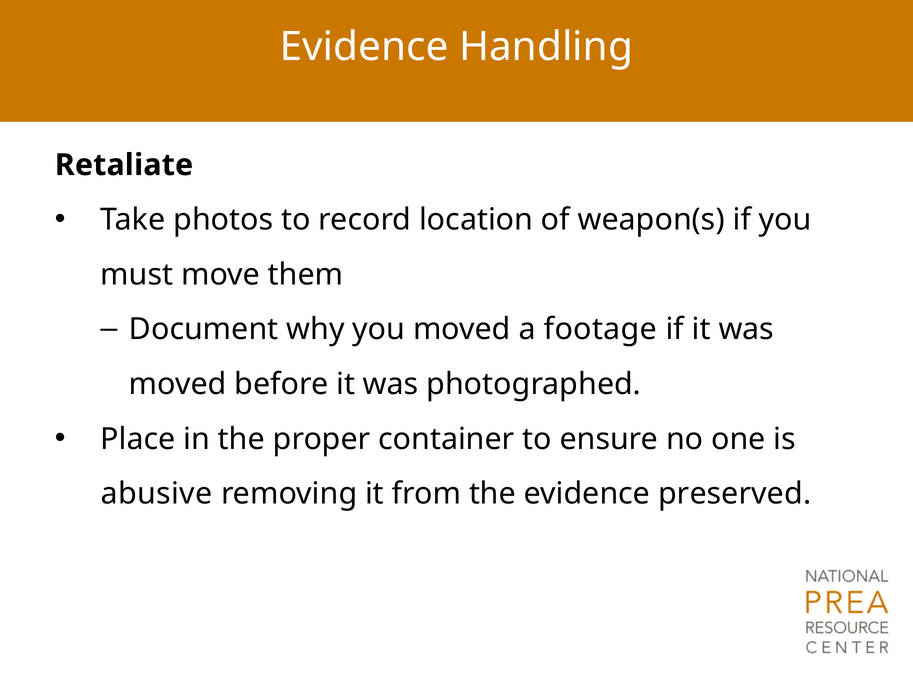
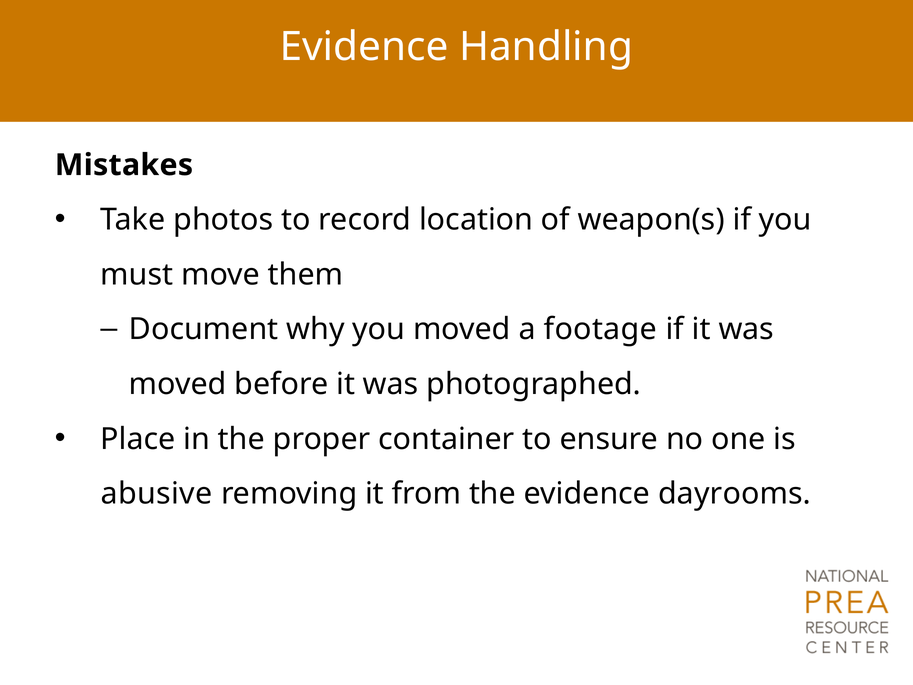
Retaliate: Retaliate -> Mistakes
preserved: preserved -> dayrooms
